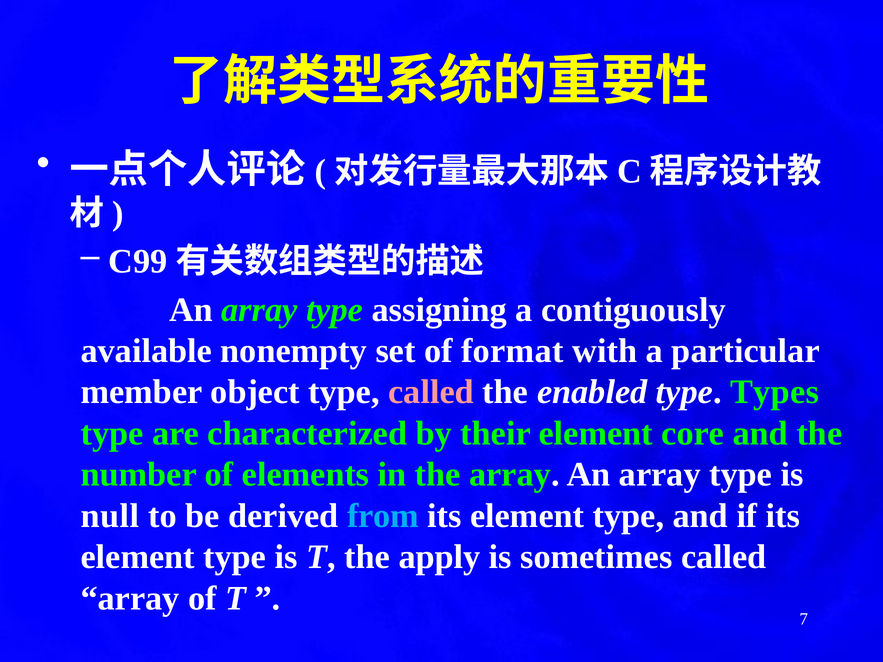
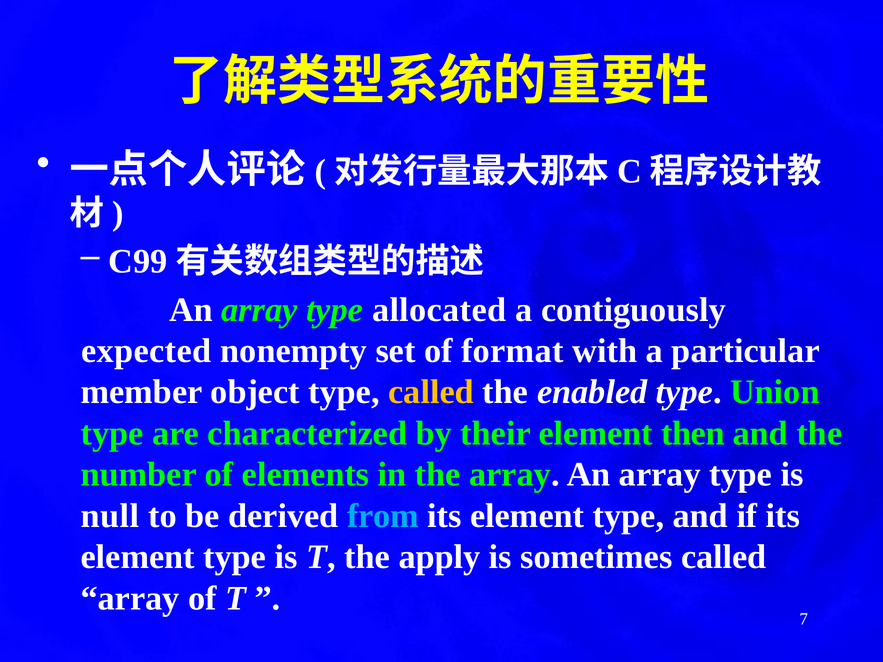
assigning: assigning -> allocated
available: available -> expected
called at (431, 392) colour: pink -> yellow
Types: Types -> Union
core: core -> then
